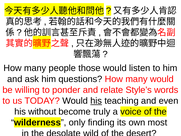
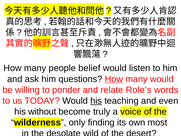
those: those -> belief
How at (114, 79) underline: none -> present
Style’s: Style’s -> Role’s
